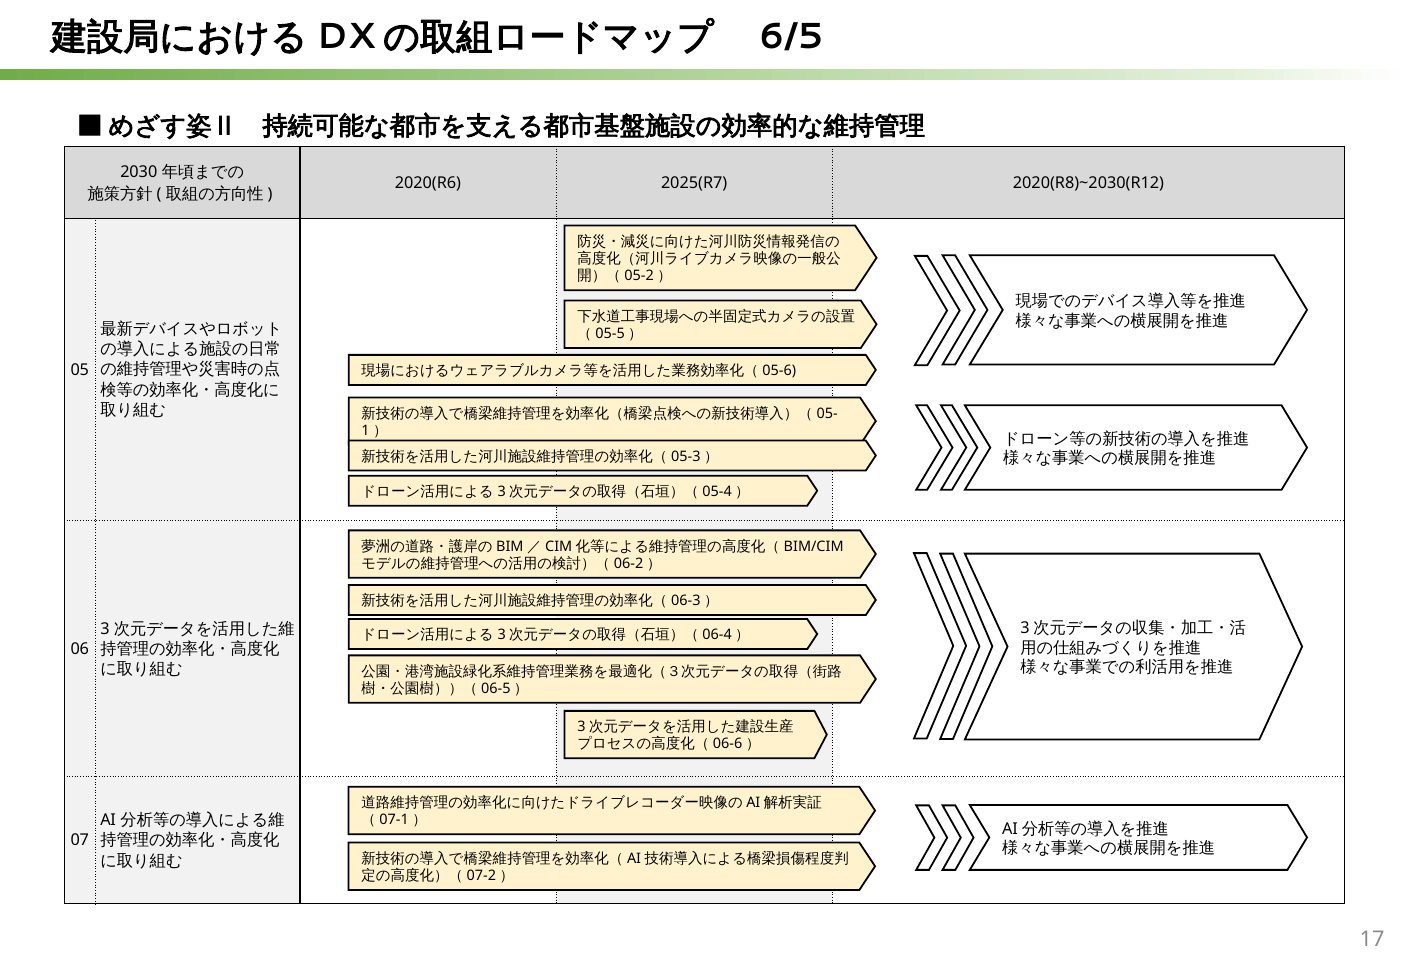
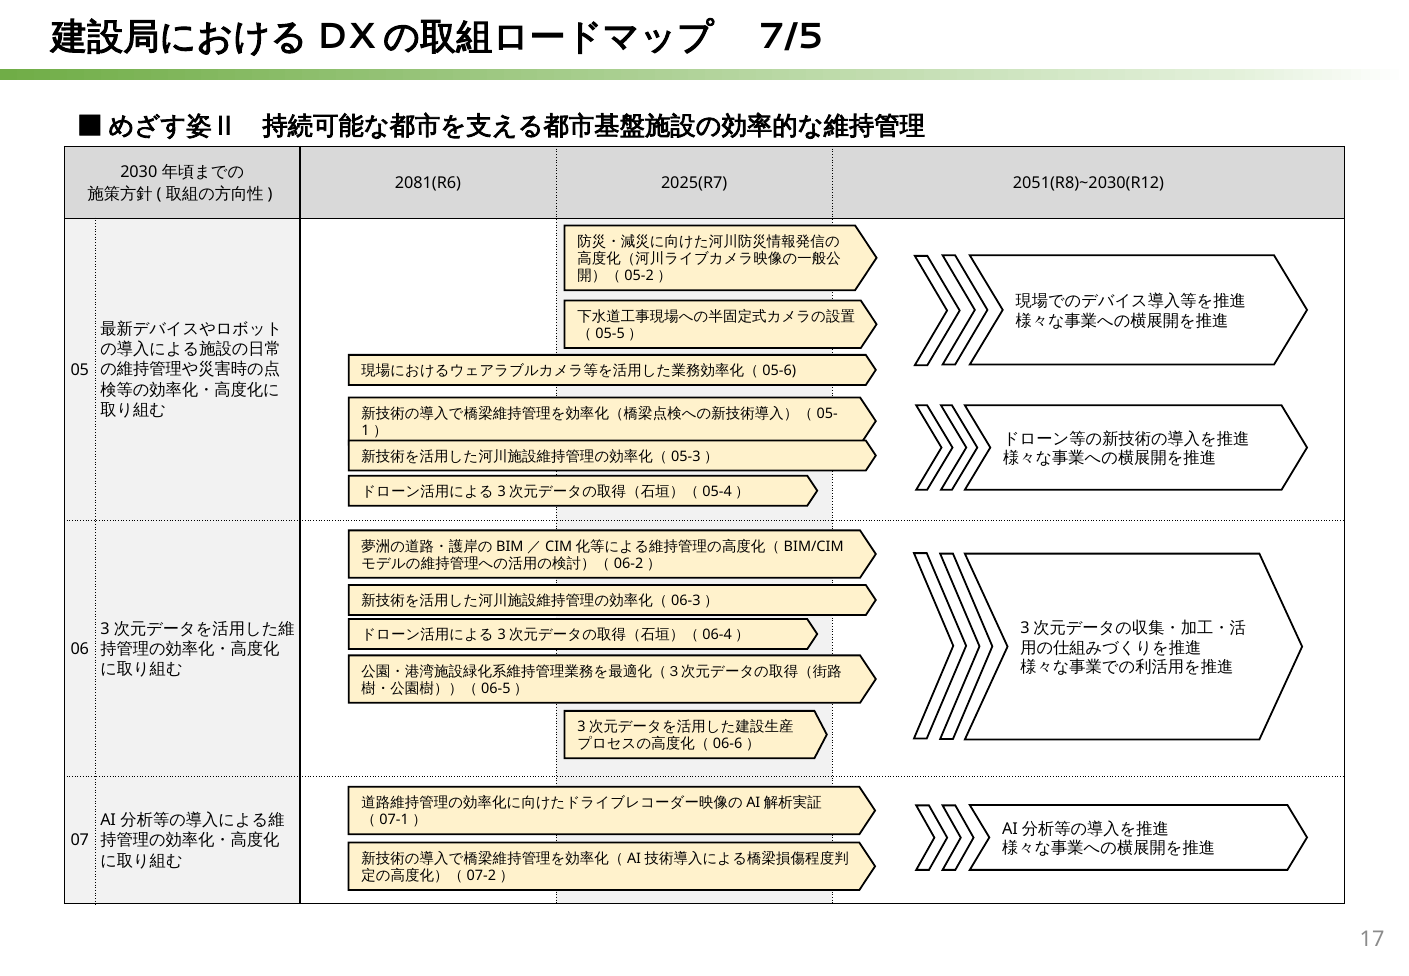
6/5: 6/5 -> 7/5
2020(R6: 2020(R6 -> 2081(R6
2020(R8)~2030(R12: 2020(R8)~2030(R12 -> 2051(R8)~2030(R12
